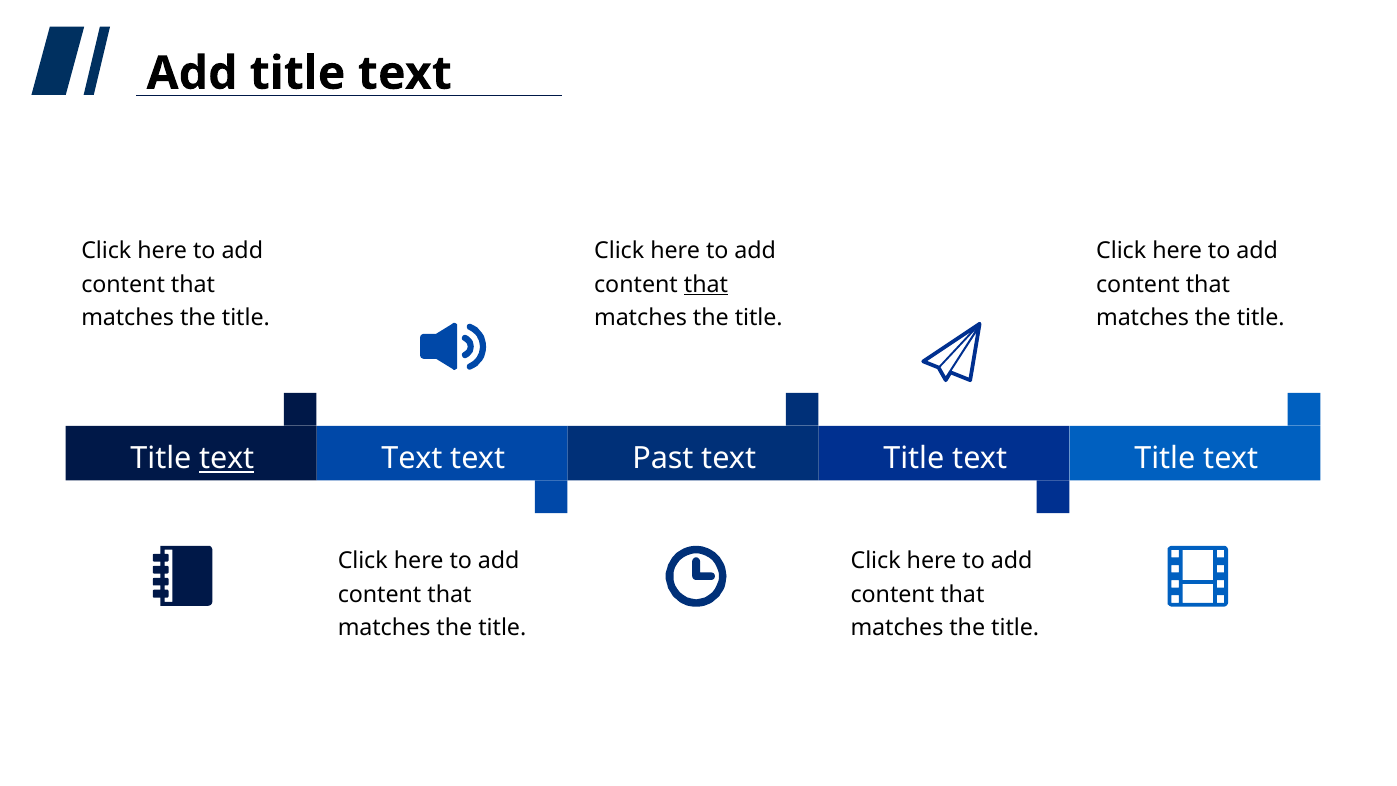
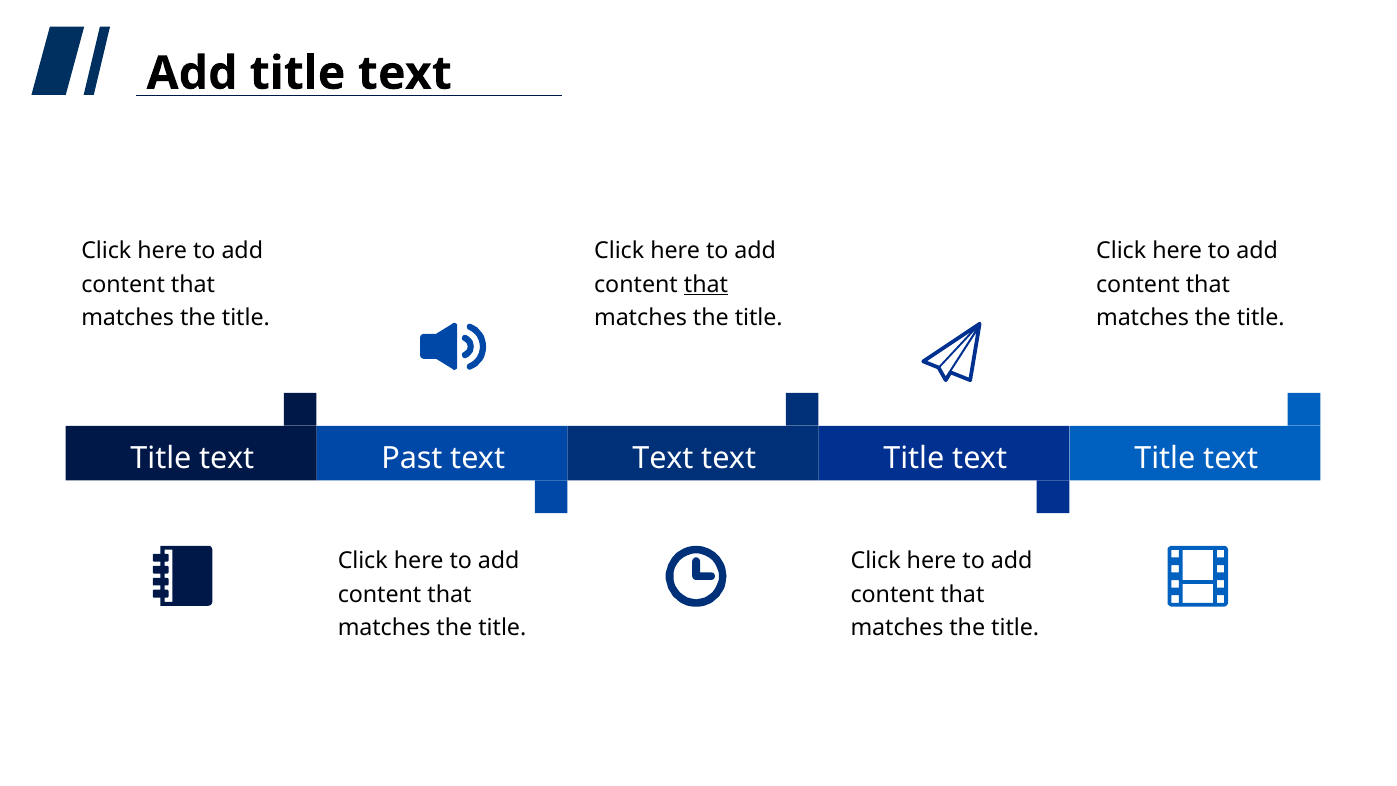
text at (227, 459) underline: present -> none
Text at (412, 459): Text -> Past
Past at (663, 459): Past -> Text
